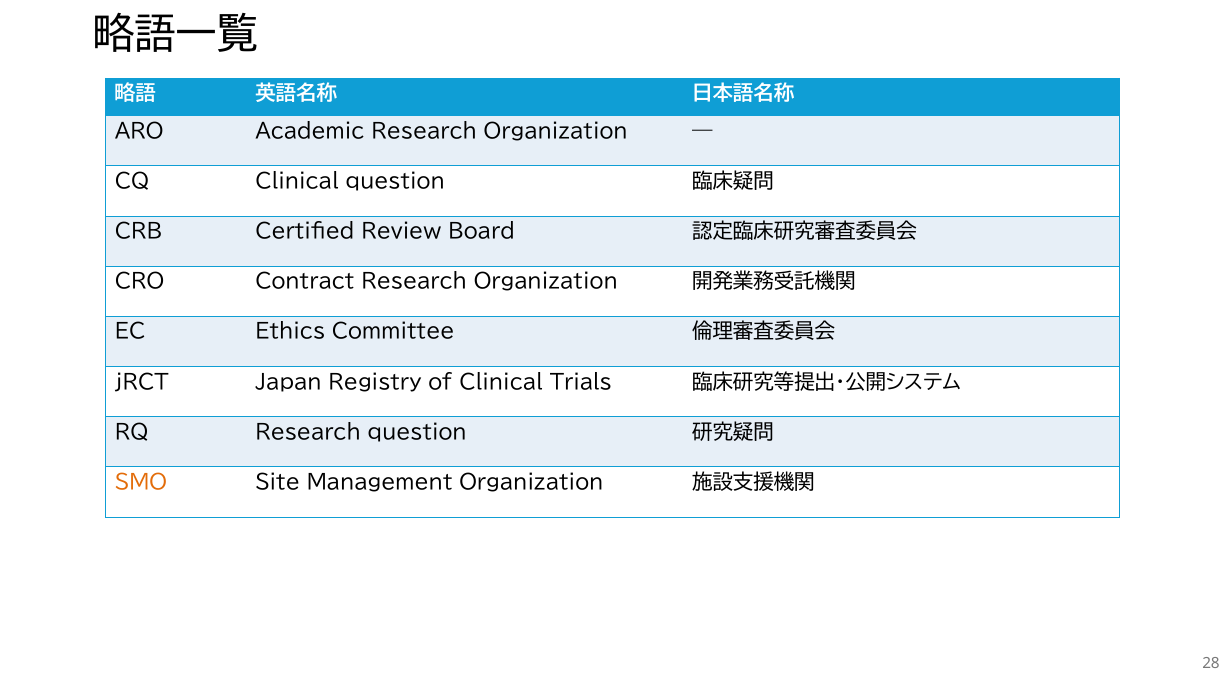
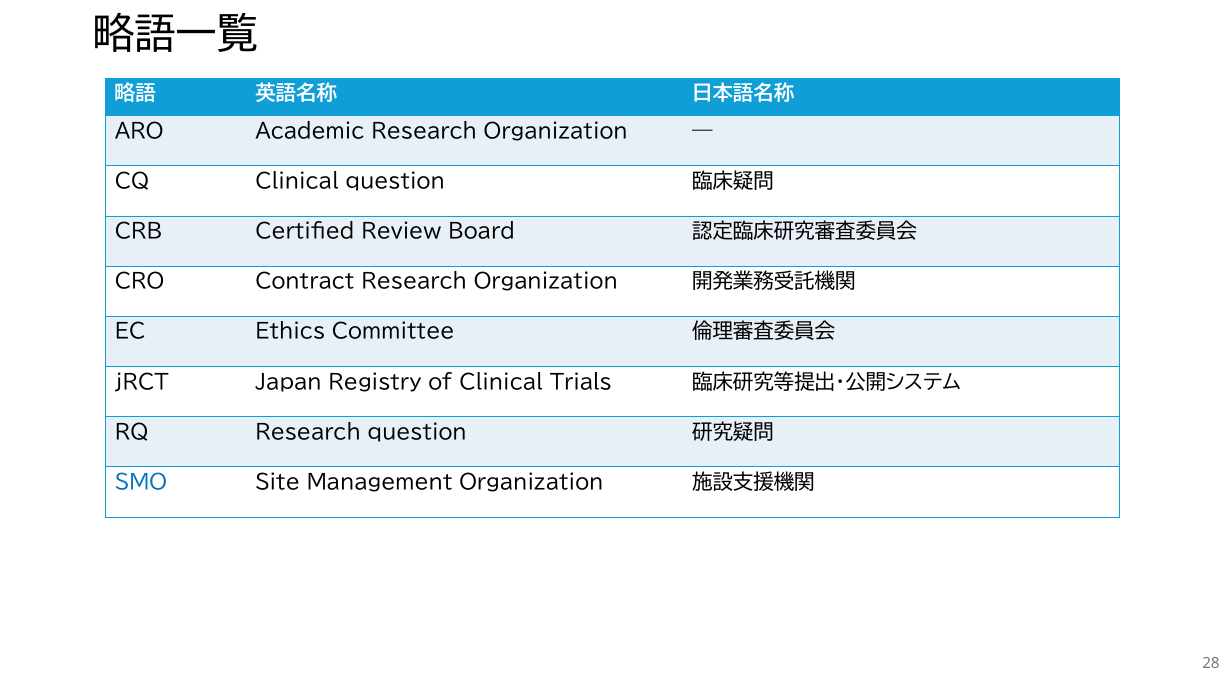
SMO colour: orange -> blue
